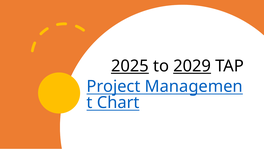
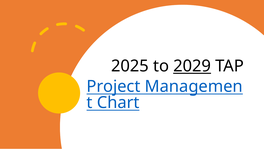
2025 underline: present -> none
